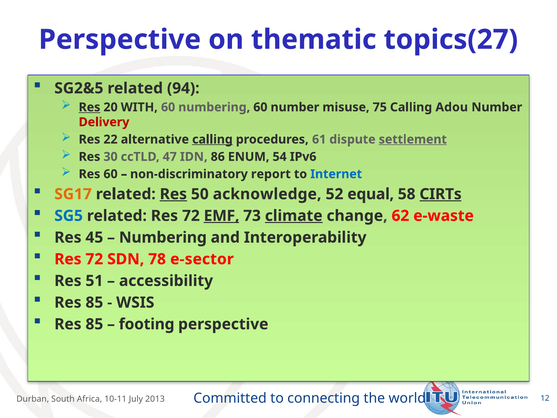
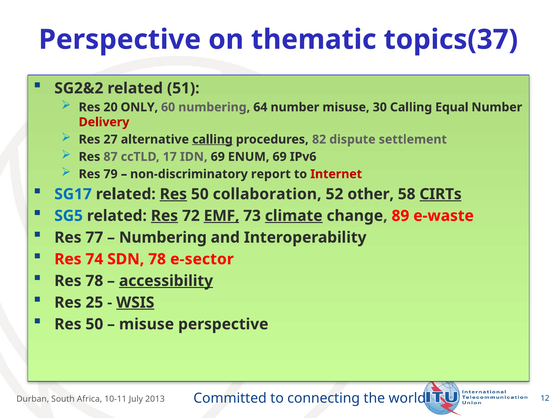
topics(27: topics(27 -> topics(37
SG2&5: SG2&5 -> SG2&2
94: 94 -> 51
Res at (90, 107) underline: present -> none
WITH: WITH -> ONLY
numbering 60: 60 -> 64
75: 75 -> 30
Adou: Adou -> Equal
22: 22 -> 27
61: 61 -> 82
settlement underline: present -> none
30: 30 -> 87
47: 47 -> 17
IDN 86: 86 -> 69
ENUM 54: 54 -> 69
Res 60: 60 -> 79
Internet colour: blue -> red
SG17 colour: orange -> blue
acknowledge: acknowledge -> collaboration
equal: equal -> other
Res at (164, 216) underline: none -> present
62: 62 -> 89
45: 45 -> 77
72 at (94, 259): 72 -> 74
Res 51: 51 -> 78
accessibility underline: none -> present
85 at (94, 302): 85 -> 25
WSIS underline: none -> present
85 at (94, 324): 85 -> 50
footing at (147, 324): footing -> misuse
